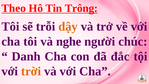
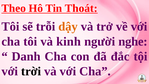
Trông: Trông -> Thoát
nghe: nghe -> kinh
chúc: chúc -> nghe
trời colour: orange -> black
